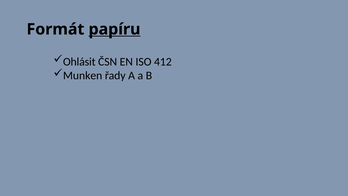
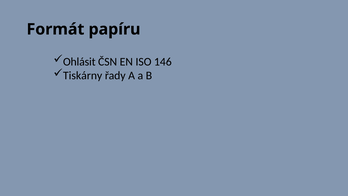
papíru underline: present -> none
412: 412 -> 146
Munken: Munken -> Tiskárny
